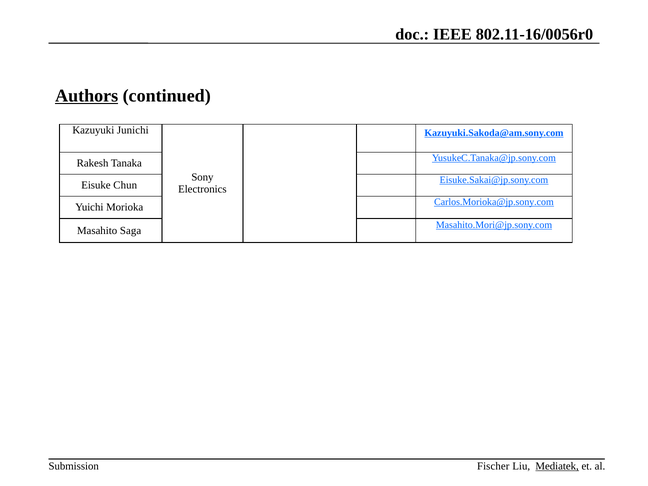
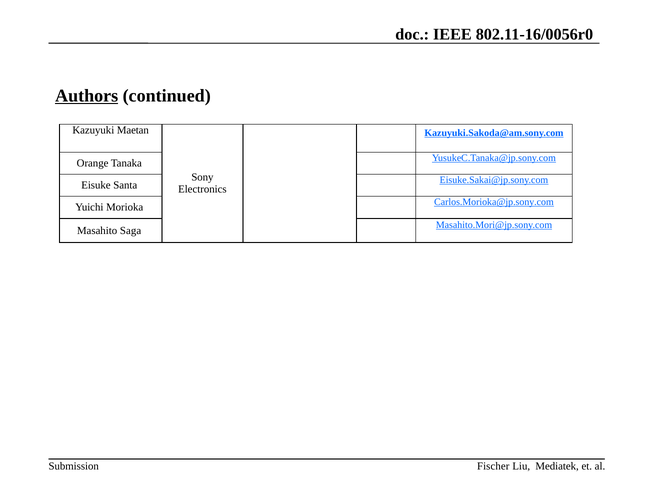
Junichi: Junichi -> Maetan
Rakesh: Rakesh -> Orange
Chun: Chun -> Santa
Mediatek underline: present -> none
